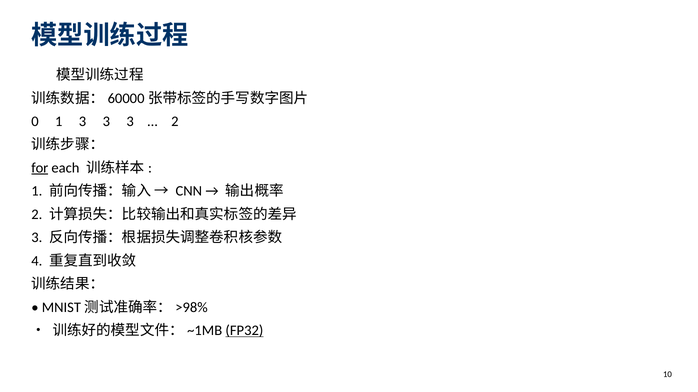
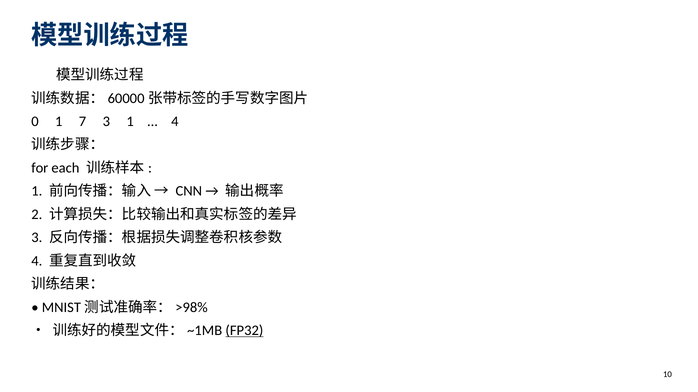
1 3: 3 -> 7
3 at (130, 122): 3 -> 1
2 at (175, 122): 2 -> 4
for underline: present -> none
